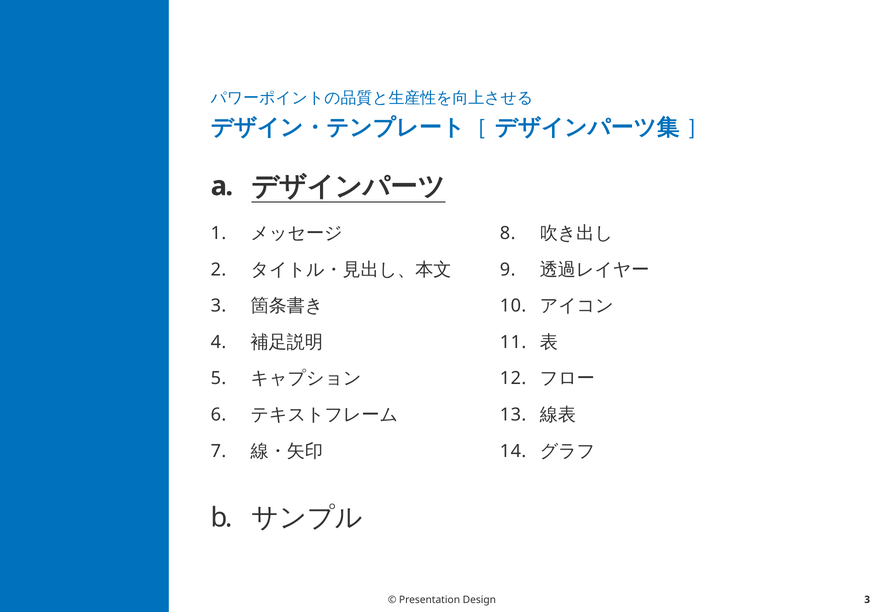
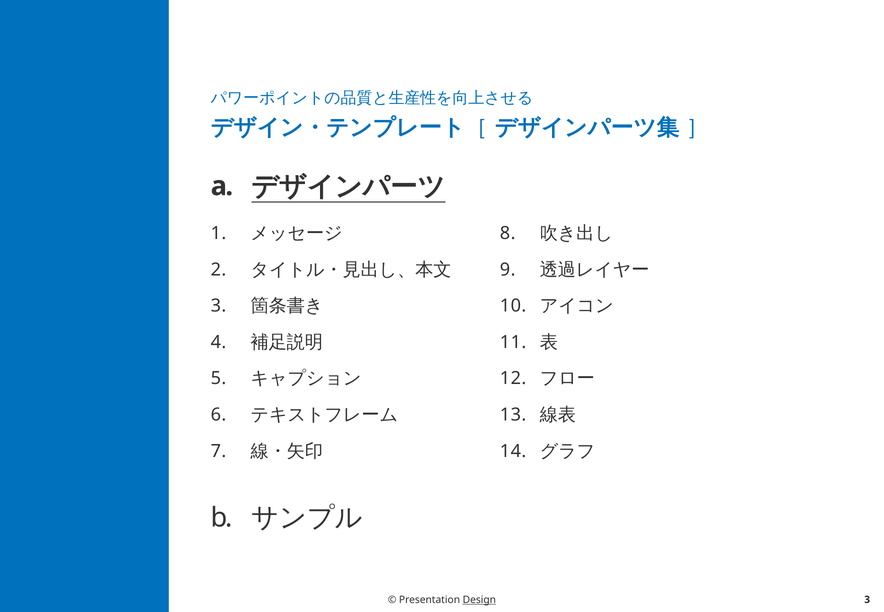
Design underline: none -> present
